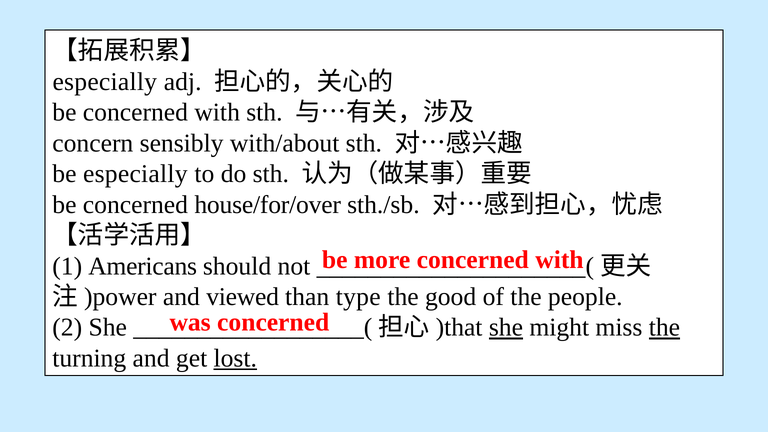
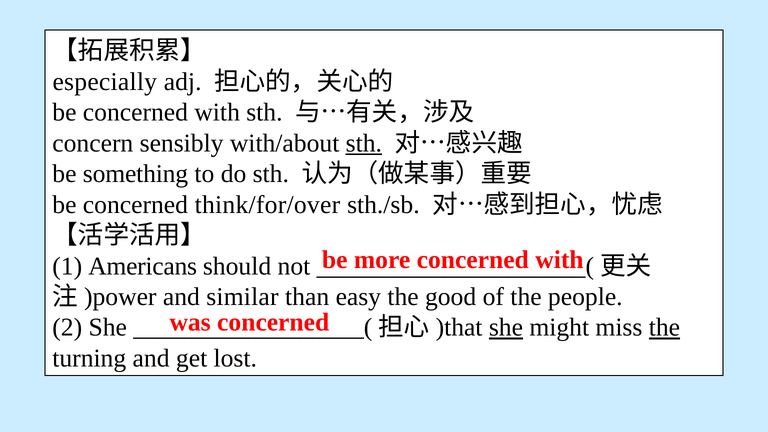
sth at (364, 143) underline: none -> present
be especially: especially -> something
house/for/over: house/for/over -> think/for/over
viewed: viewed -> similar
type: type -> easy
lost underline: present -> none
